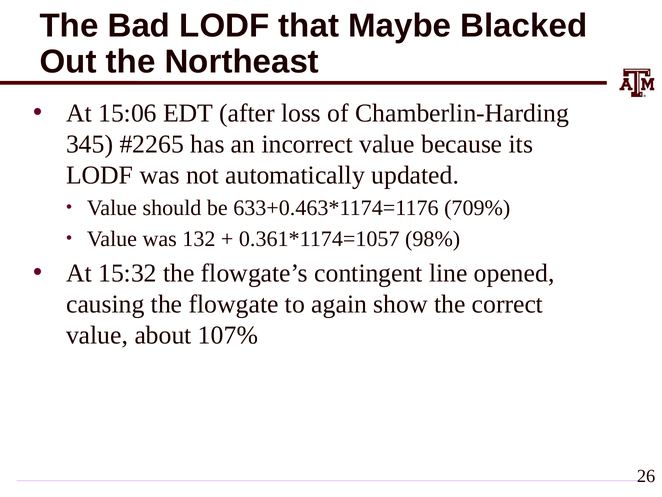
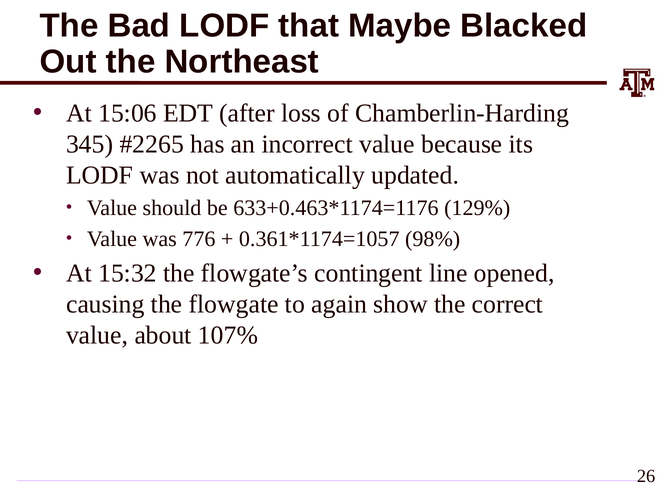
709%: 709% -> 129%
132: 132 -> 776
